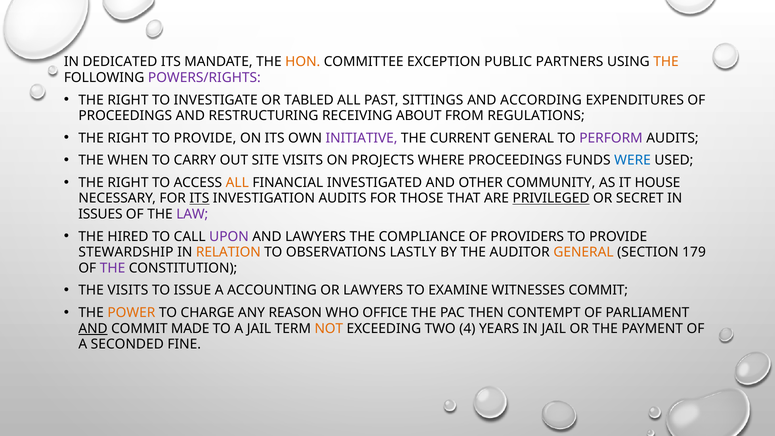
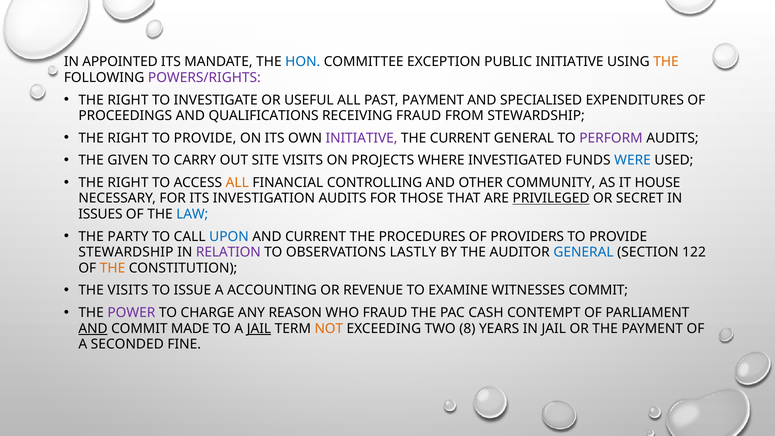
DEDICATED: DEDICATED -> APPOINTED
HON colour: orange -> blue
PUBLIC PARTNERS: PARTNERS -> INITIATIVE
TABLED: TABLED -> USEFUL
PAST SITTINGS: SITTINGS -> PAYMENT
ACCORDING: ACCORDING -> SPECIALISED
RESTRUCTURING: RESTRUCTURING -> QUALIFICATIONS
RECEIVING ABOUT: ABOUT -> FRAUD
FROM REGULATIONS: REGULATIONS -> STEWARDSHIP
WHEN: WHEN -> GIVEN
WHERE PROCEEDINGS: PROCEEDINGS -> INVESTIGATED
INVESTIGATED: INVESTIGATED -> CONTROLLING
ITS at (199, 198) underline: present -> none
LAW colour: purple -> blue
HIRED: HIRED -> PARTY
UPON colour: purple -> blue
AND LAWYERS: LAWYERS -> CURRENT
COMPLIANCE: COMPLIANCE -> PROCEDURES
RELATION colour: orange -> purple
GENERAL at (584, 252) colour: orange -> blue
179: 179 -> 122
THE at (113, 268) colour: purple -> orange
OR LAWYERS: LAWYERS -> REVENUE
POWER colour: orange -> purple
WHO OFFICE: OFFICE -> FRAUD
THEN: THEN -> CASH
JAIL at (259, 328) underline: none -> present
4: 4 -> 8
